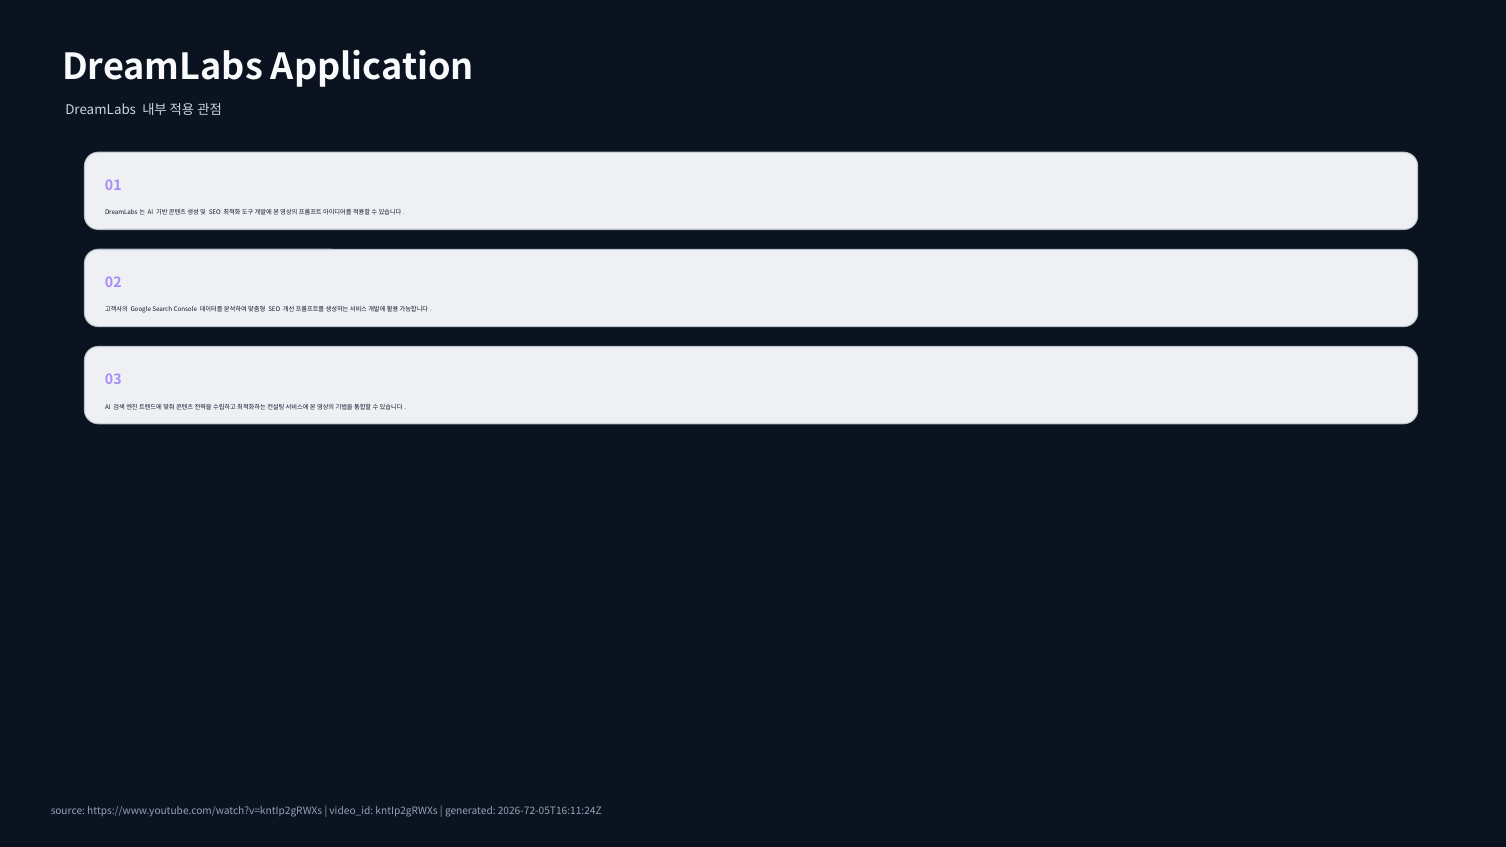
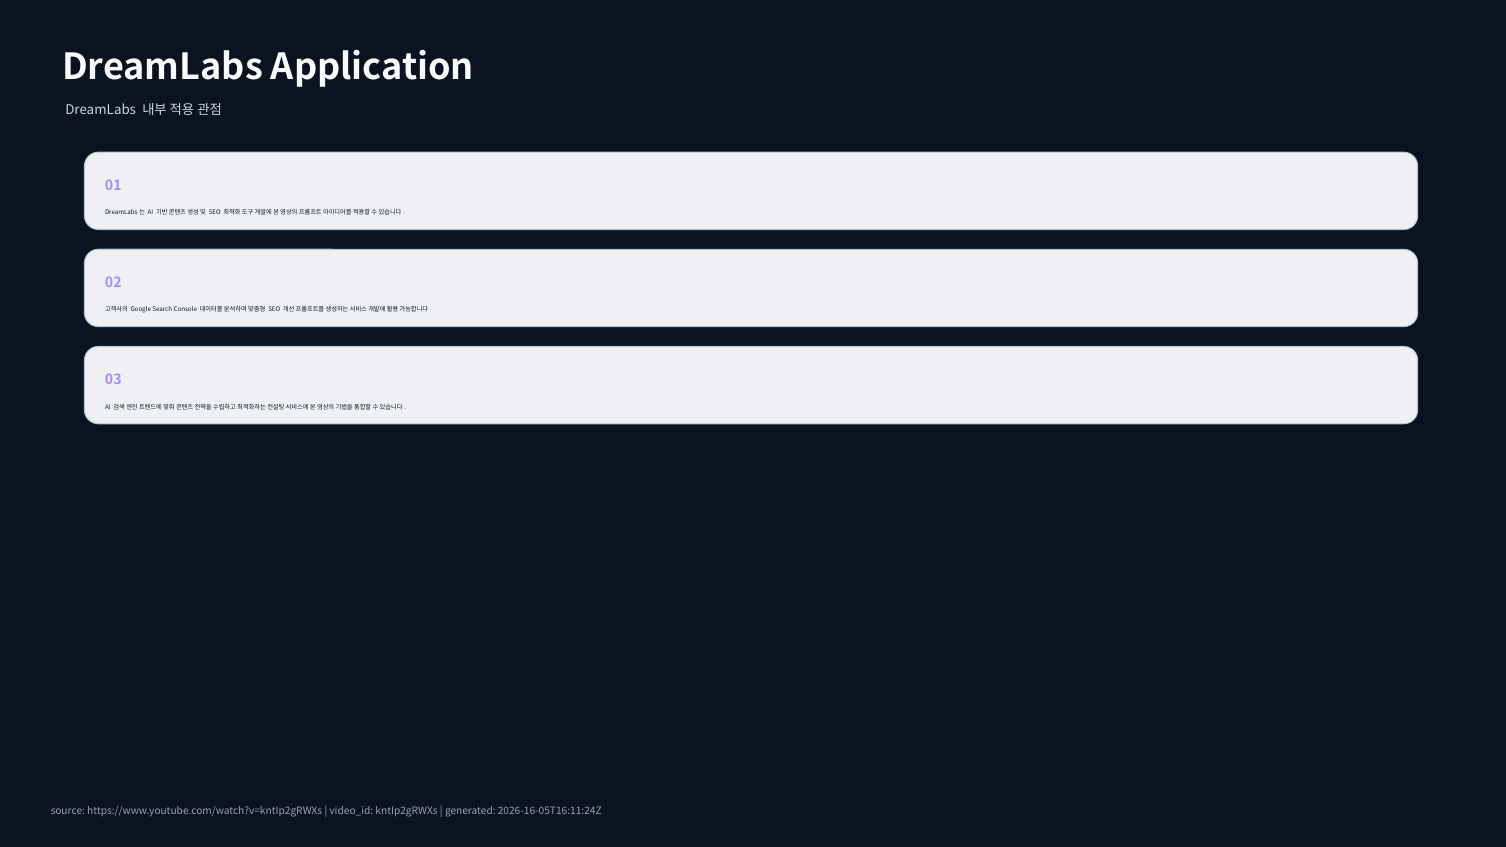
2026-72-05T16:11:24Z: 2026-72-05T16:11:24Z -> 2026-16-05T16:11:24Z
